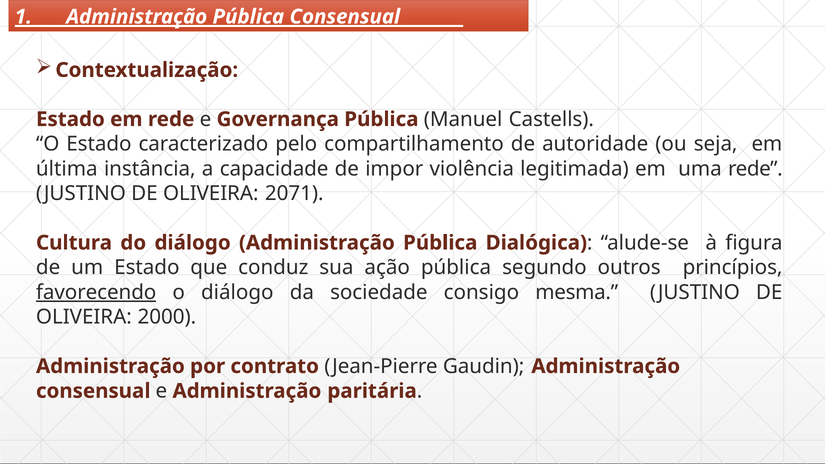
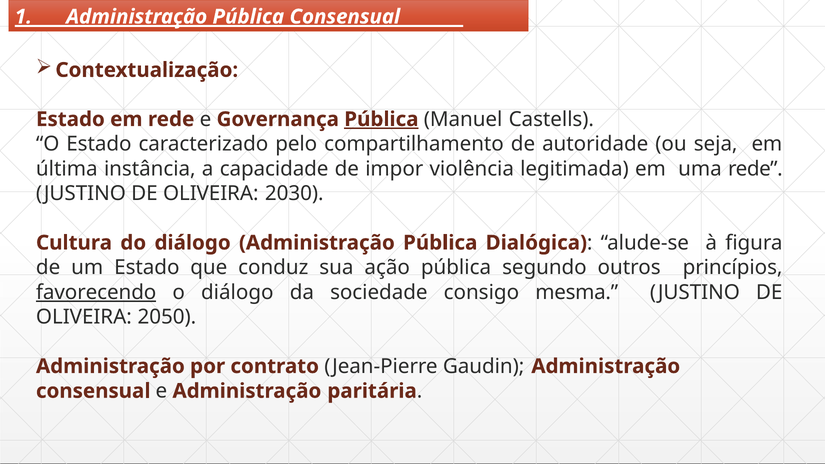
Pública at (381, 119) underline: none -> present
2071: 2071 -> 2030
2000: 2000 -> 2050
